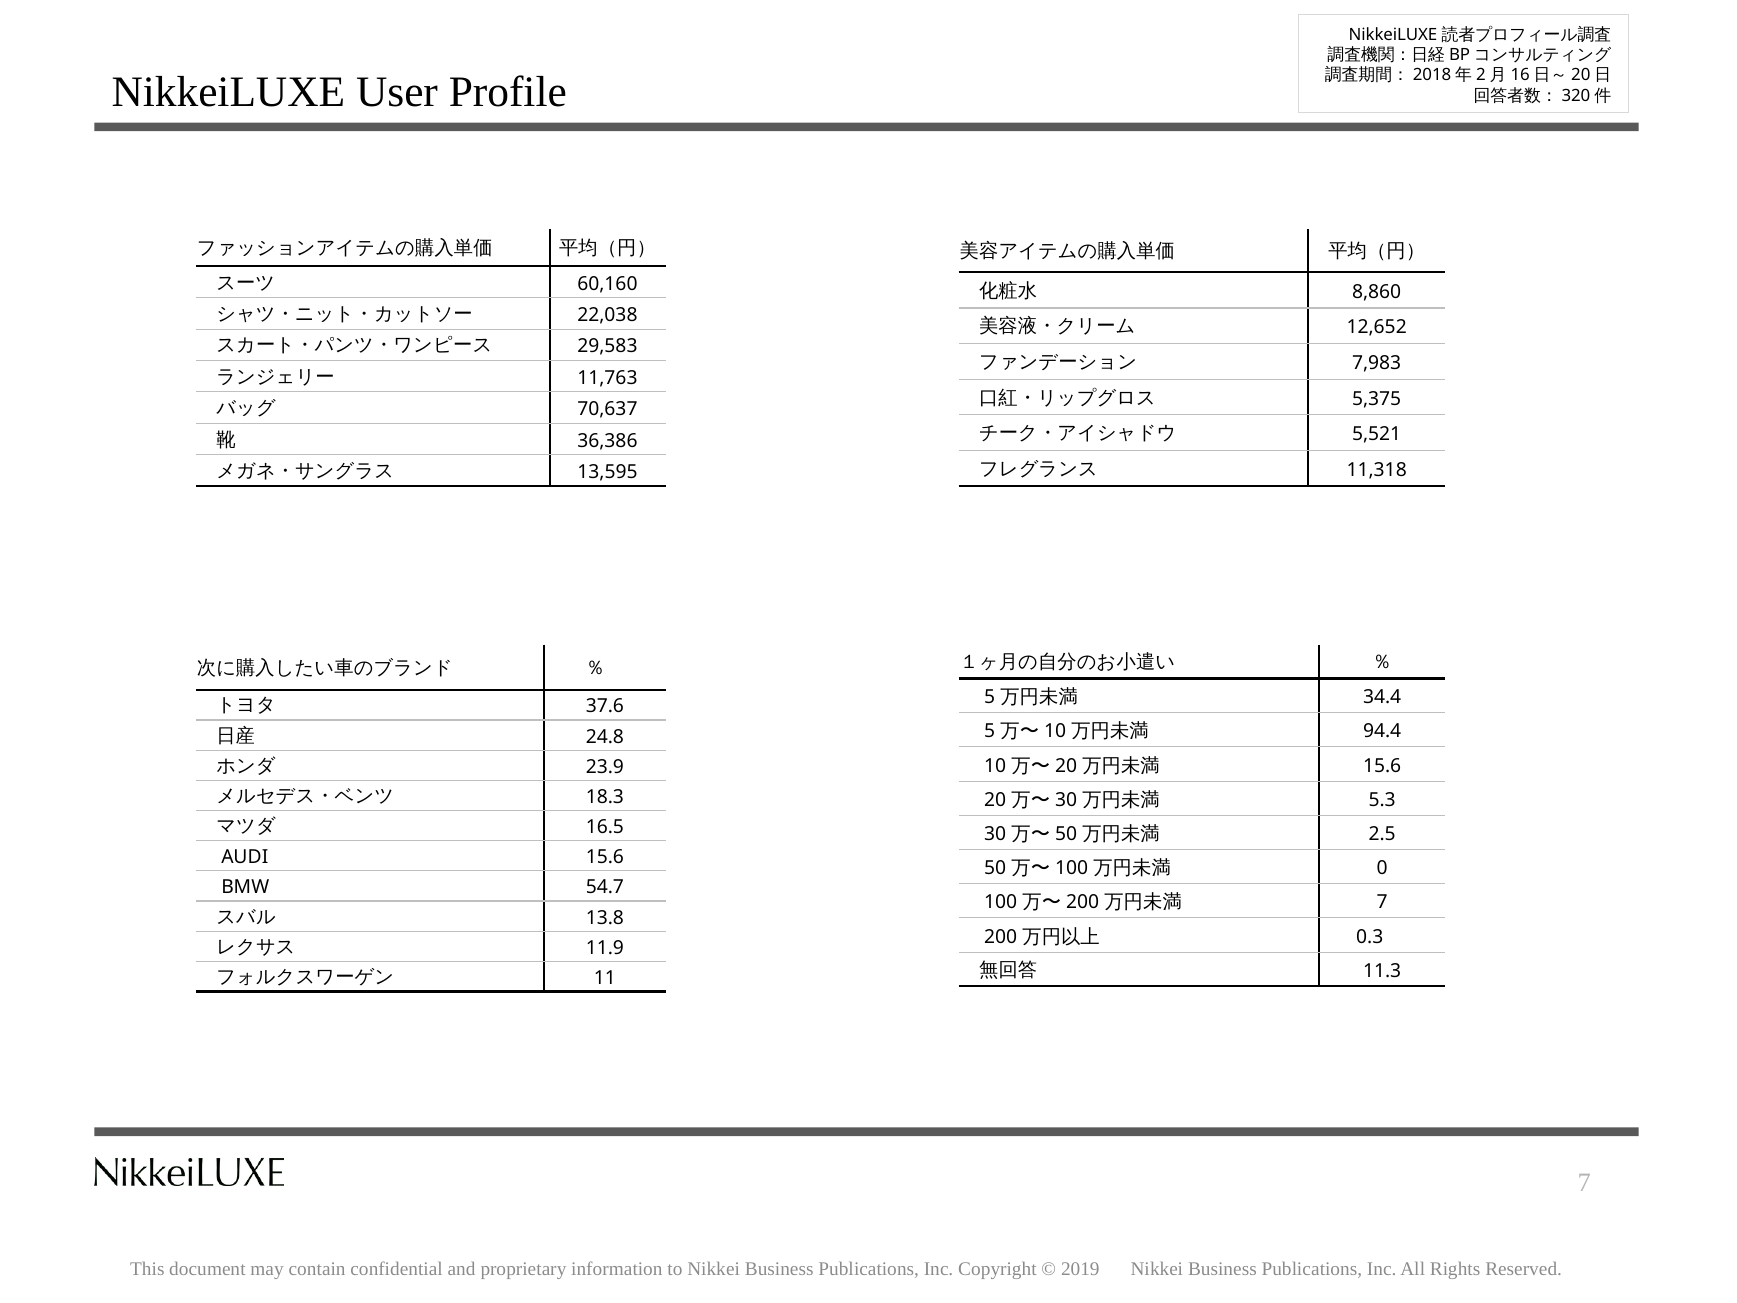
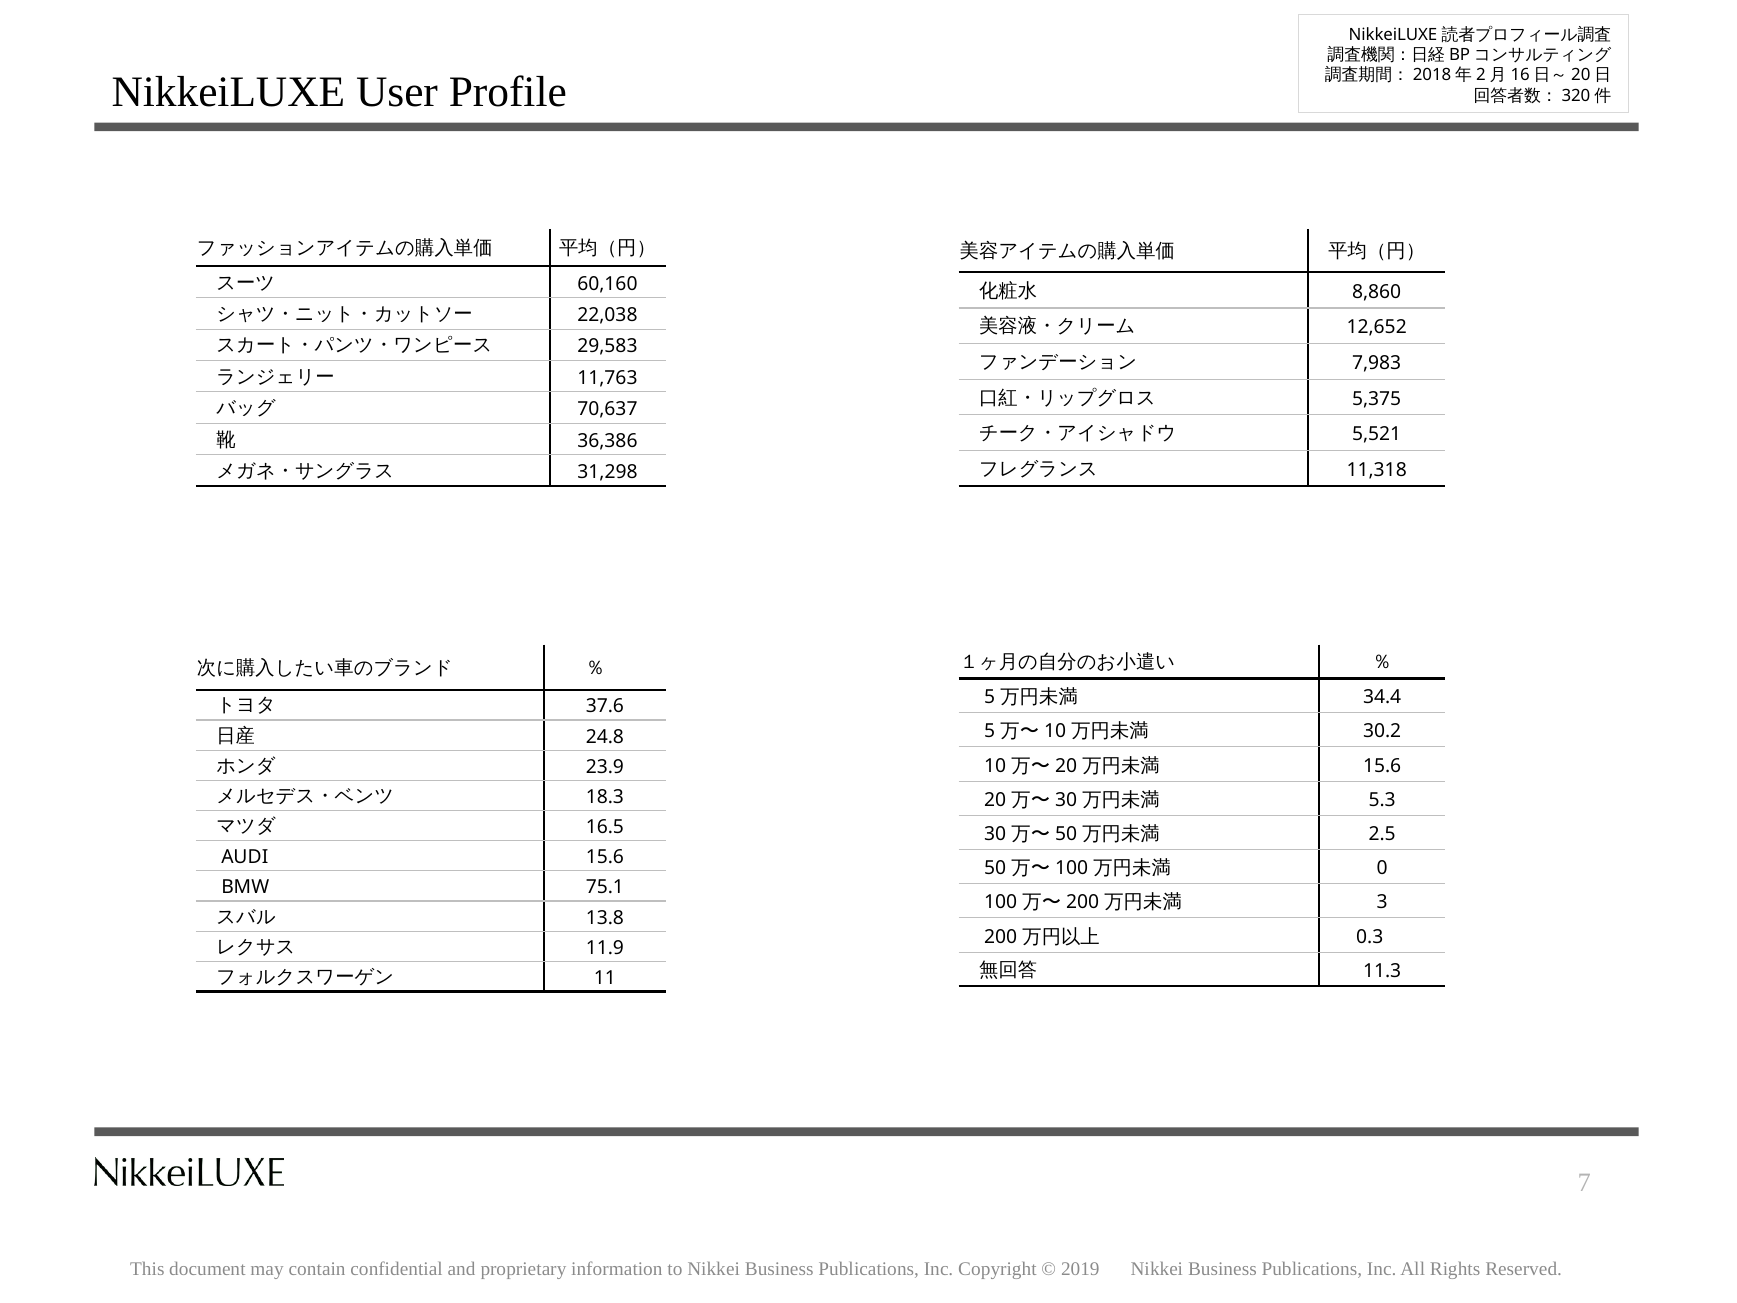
13,595: 13,595 -> 31,298
94.4: 94.4 -> 30.2
54.7: 54.7 -> 75.1
7 at (1382, 902): 7 -> 3
